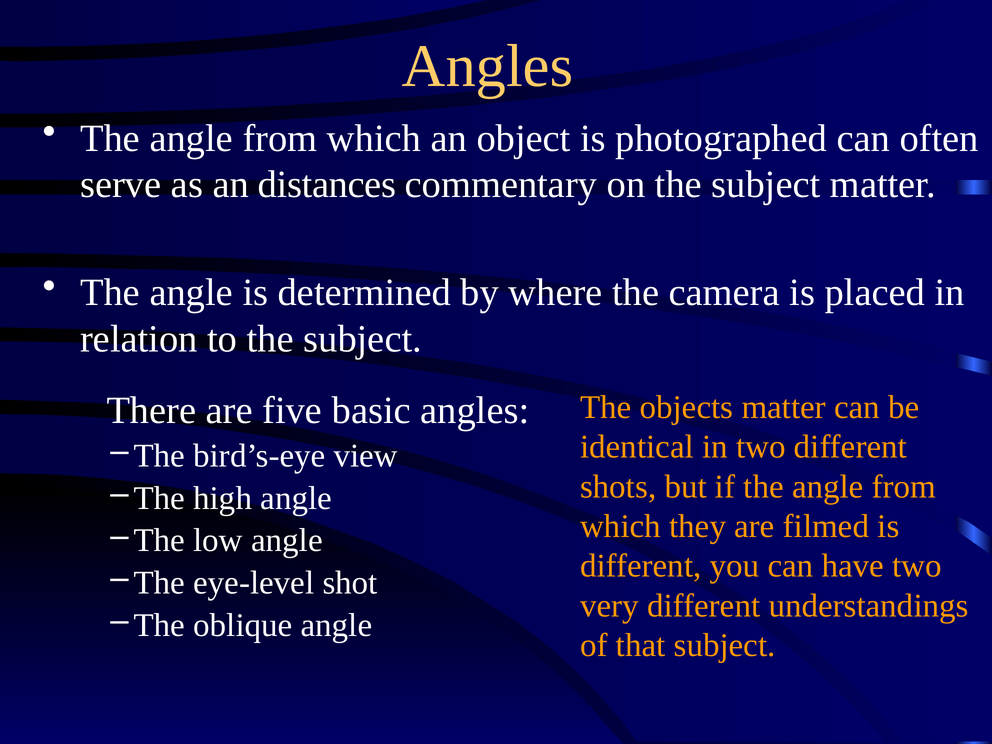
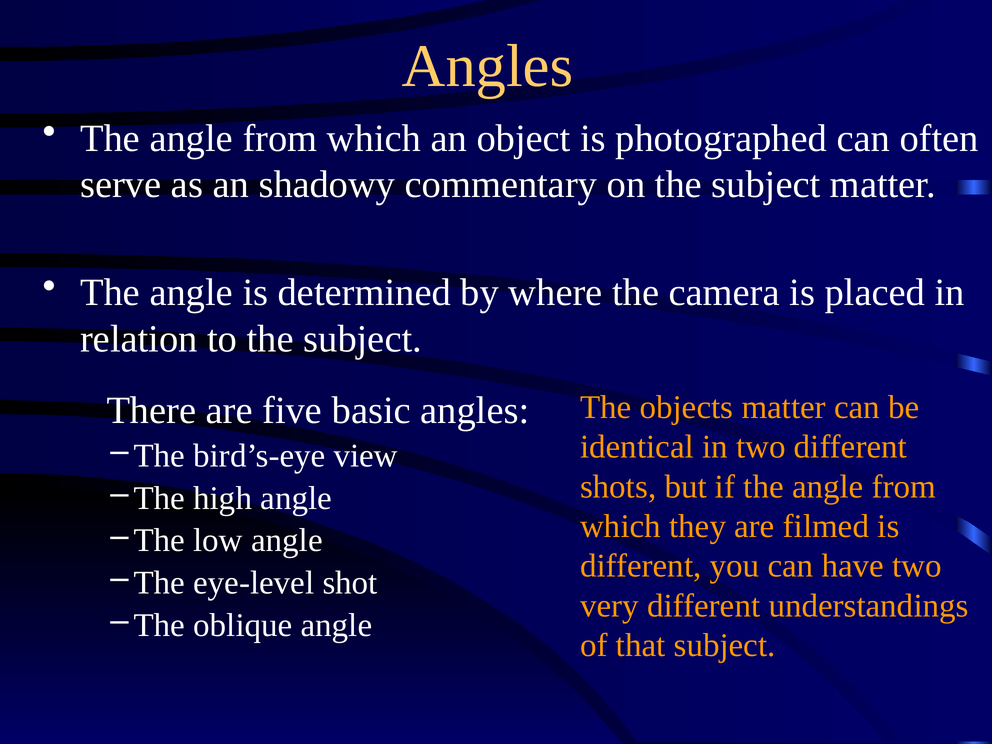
distances: distances -> shadowy
